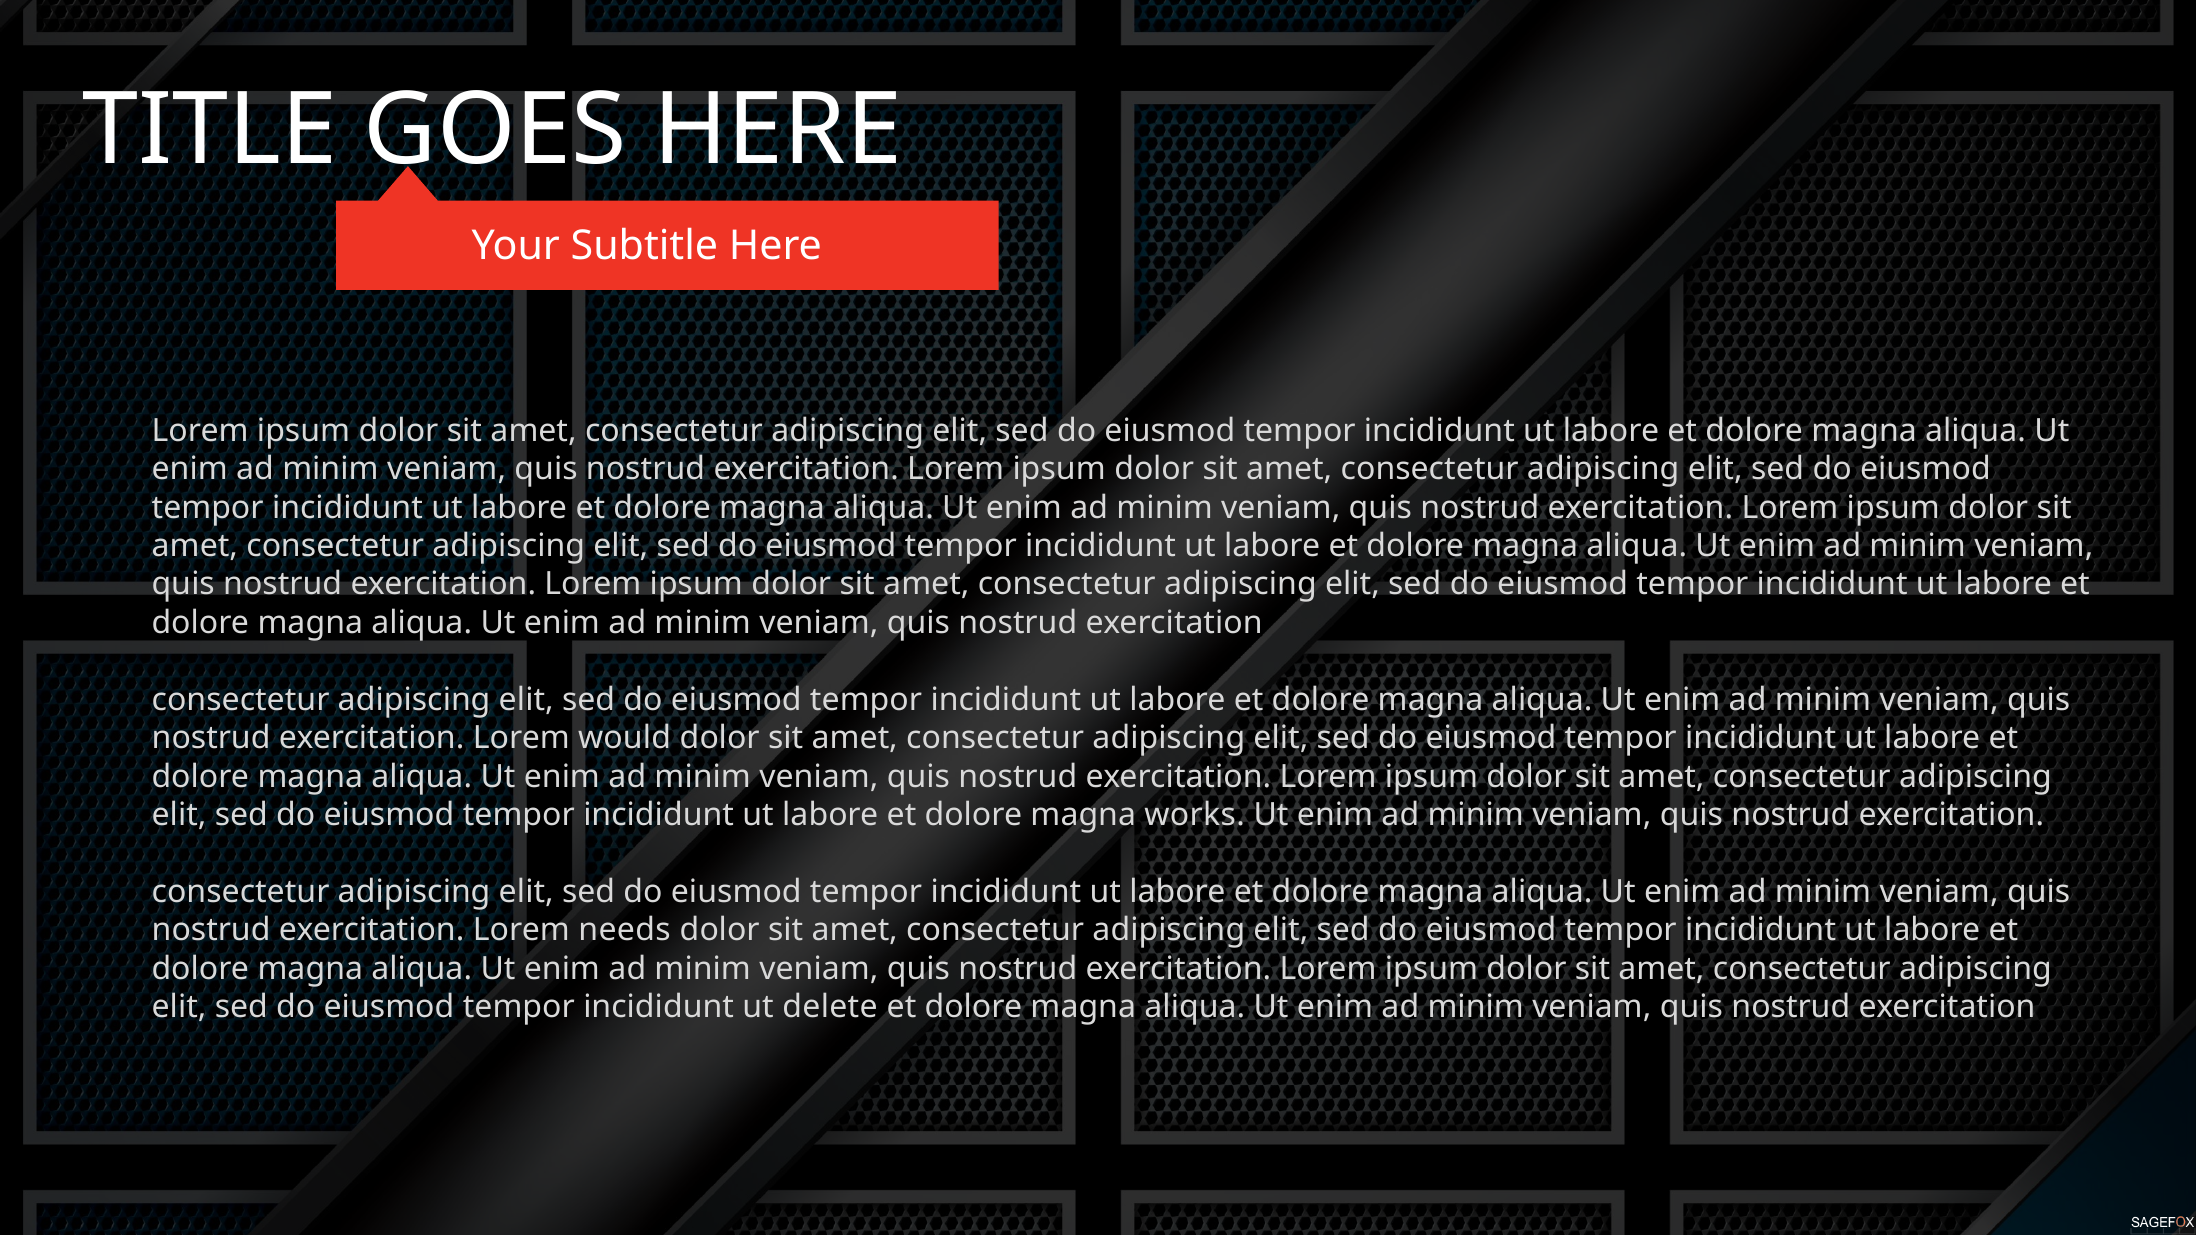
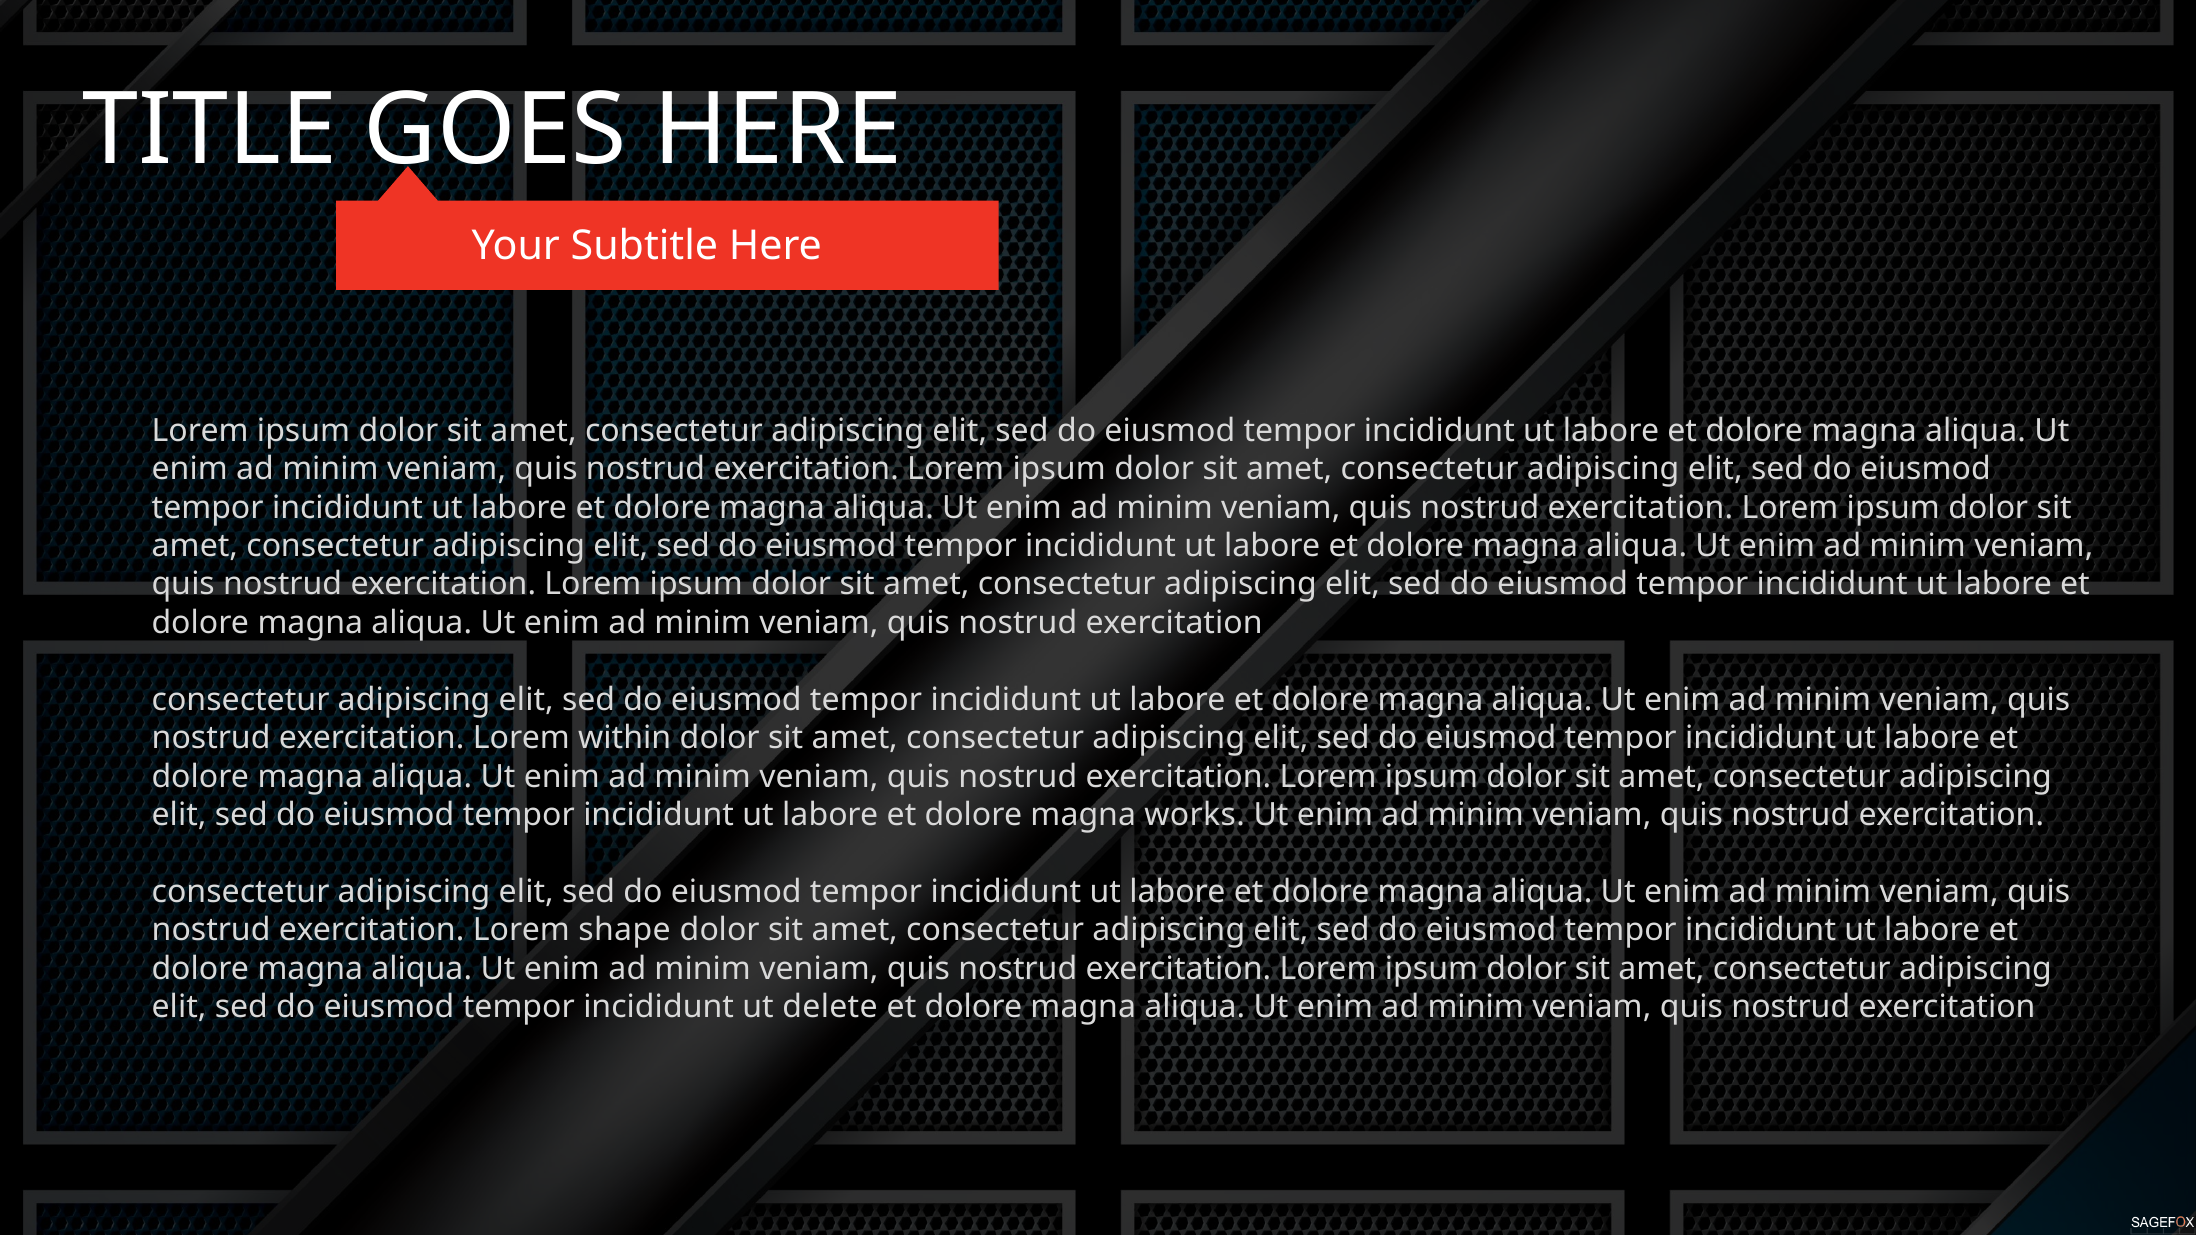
would: would -> within
needs: needs -> shape
